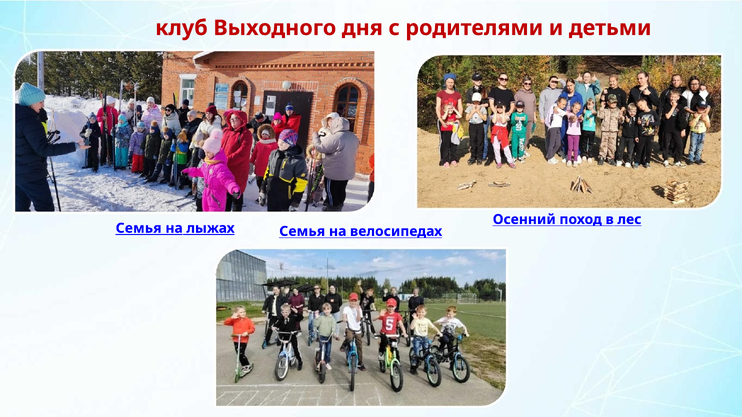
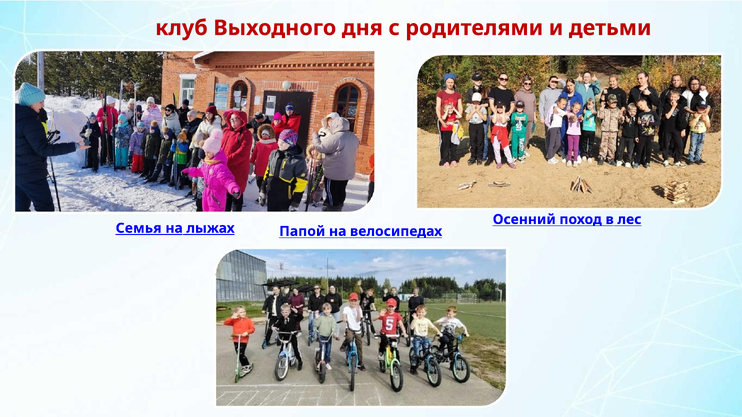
лыжах Семья: Семья -> Папой
